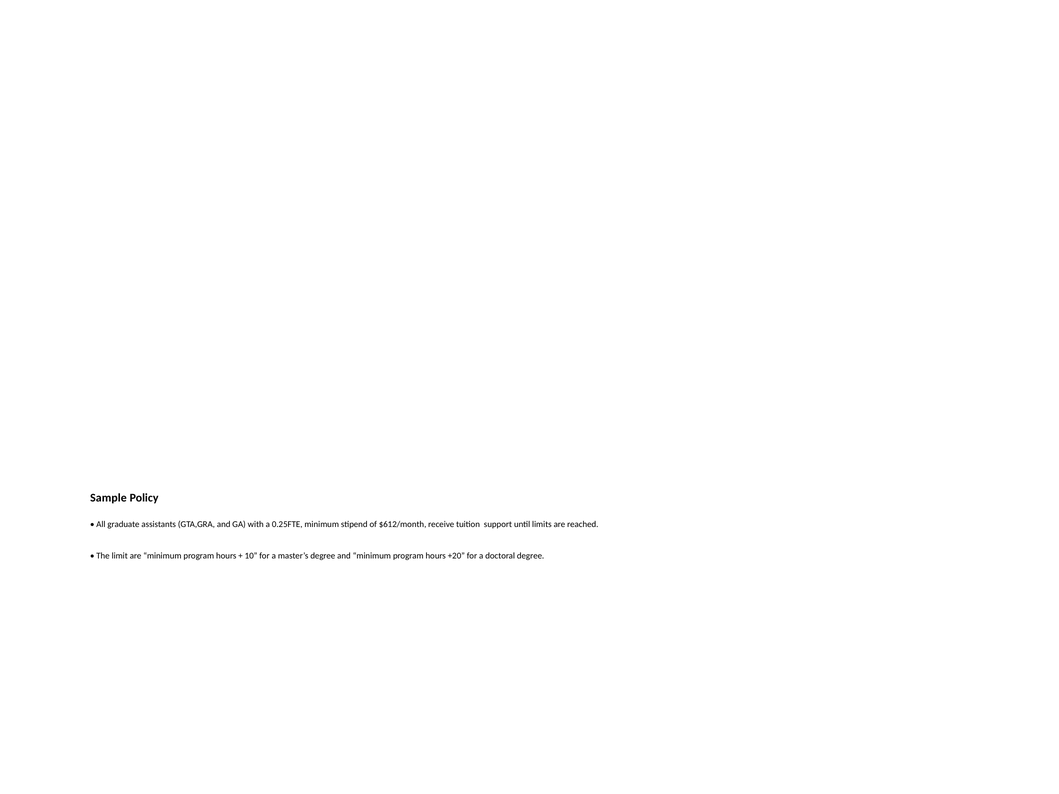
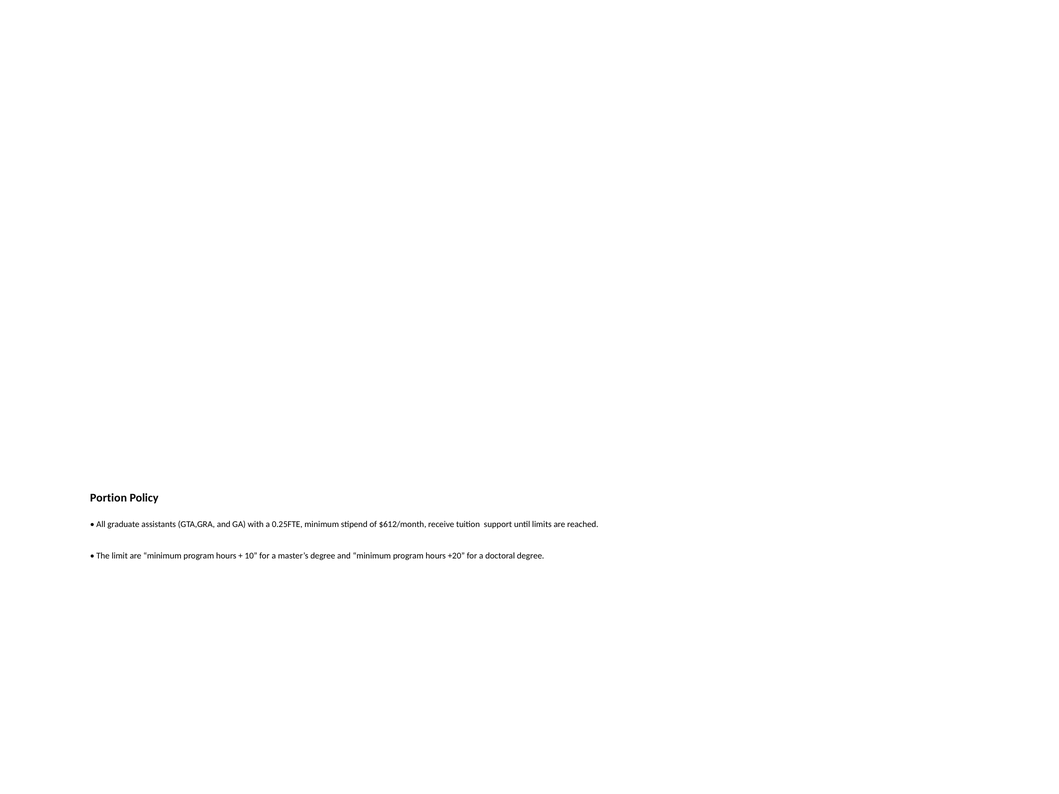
Sample: Sample -> Portion
